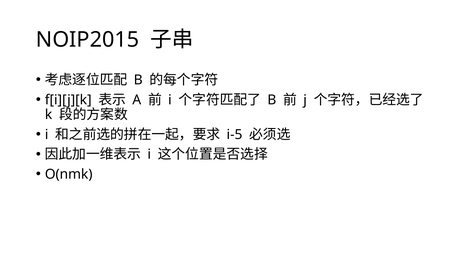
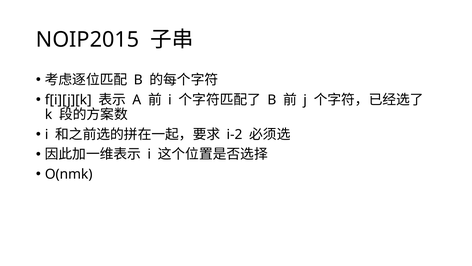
i-5: i-5 -> i-2
